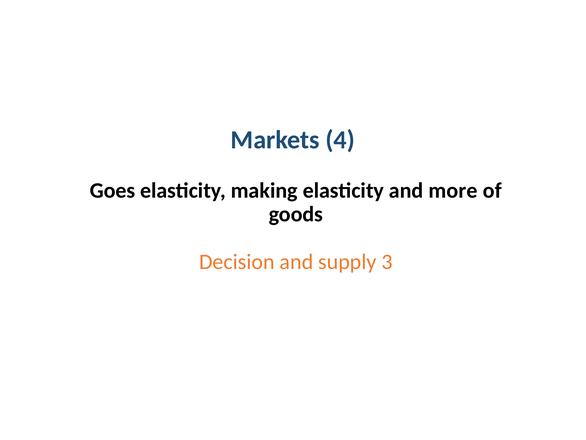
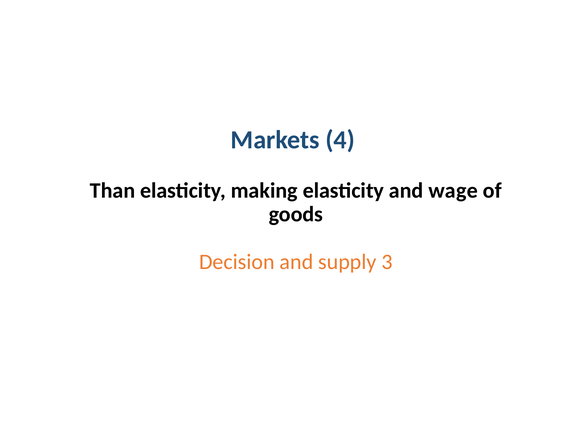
Goes: Goes -> Than
more: more -> wage
